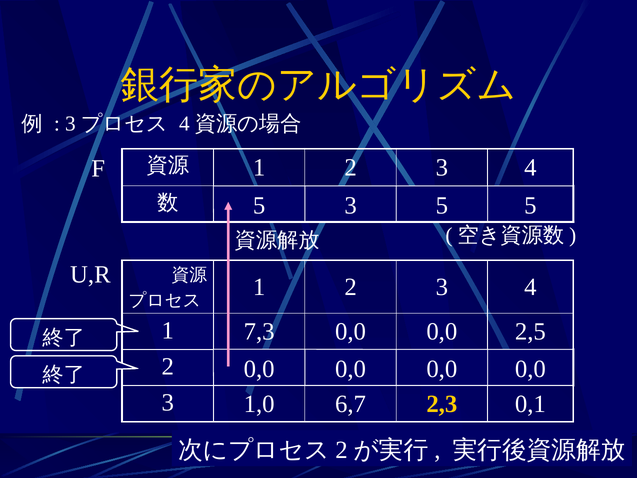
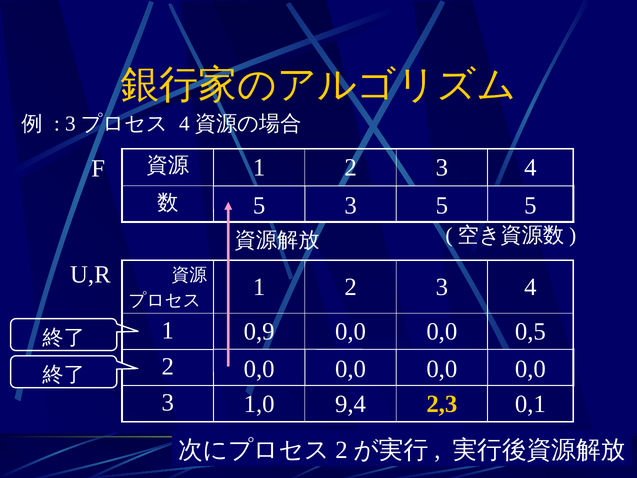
7,3: 7,3 -> 0,9
2,5: 2,5 -> 0,5
6,7: 6,7 -> 9,4
